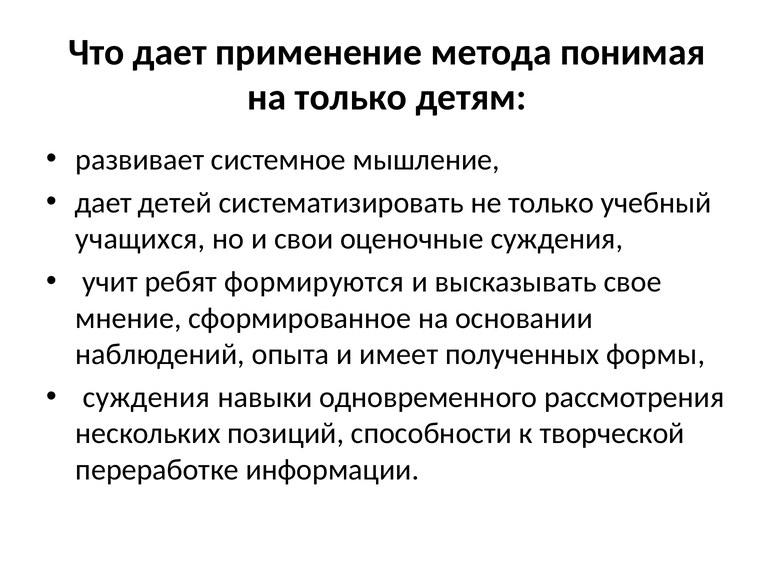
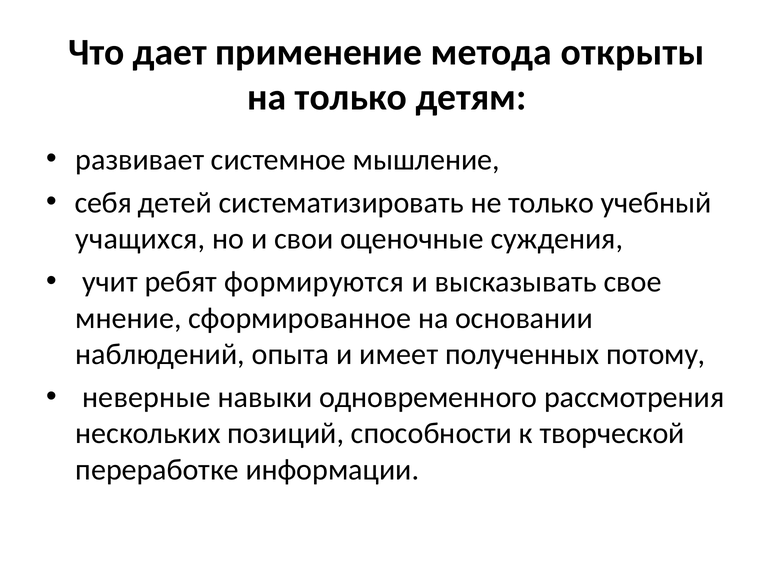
понимая: понимая -> открыты
дает at (103, 203): дает -> себя
формы: формы -> потому
суждения at (146, 397): суждения -> неверные
